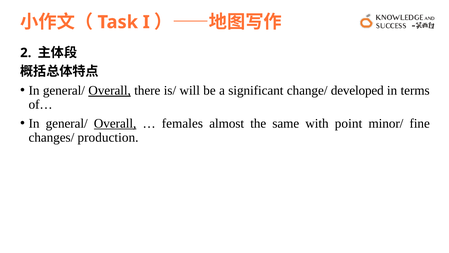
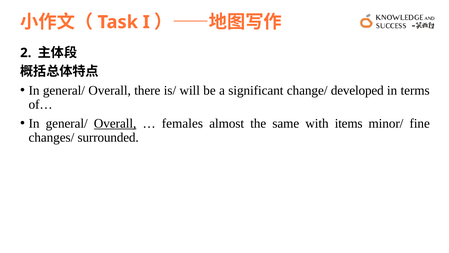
Overall at (110, 90) underline: present -> none
point: point -> items
production: production -> surrounded
